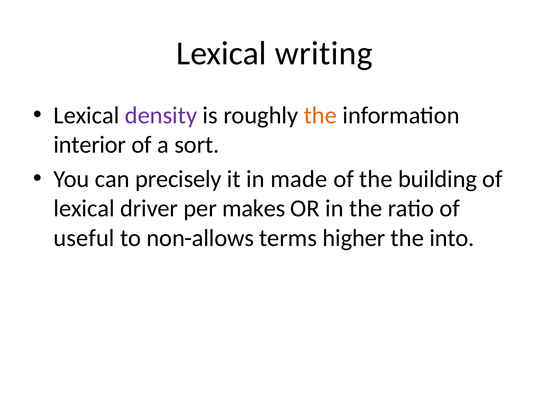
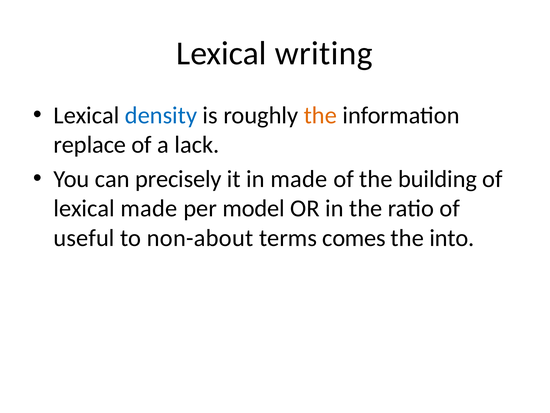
density colour: purple -> blue
interior: interior -> replace
sort: sort -> lack
lexical driver: driver -> made
makes: makes -> model
non-allows: non-allows -> non-about
higher: higher -> comes
